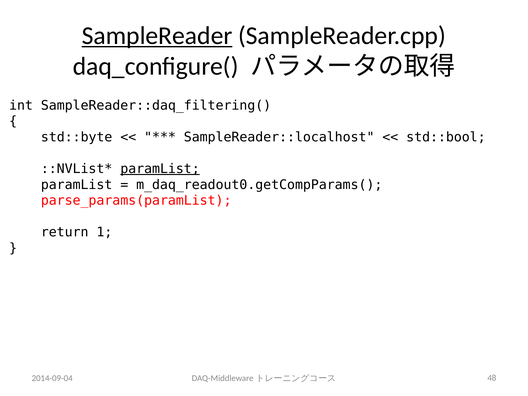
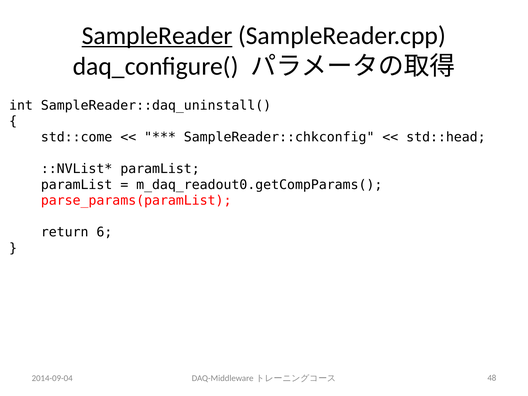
SampleReader::daq_filtering(: SampleReader::daq_filtering( -> SampleReader::daq_uninstall(
std::byte: std::byte -> std::come
SampleReader::localhost: SampleReader::localhost -> SampleReader::chkconfig
std::bool: std::bool -> std::head
paramList at (160, 169) underline: present -> none
1: 1 -> 6
